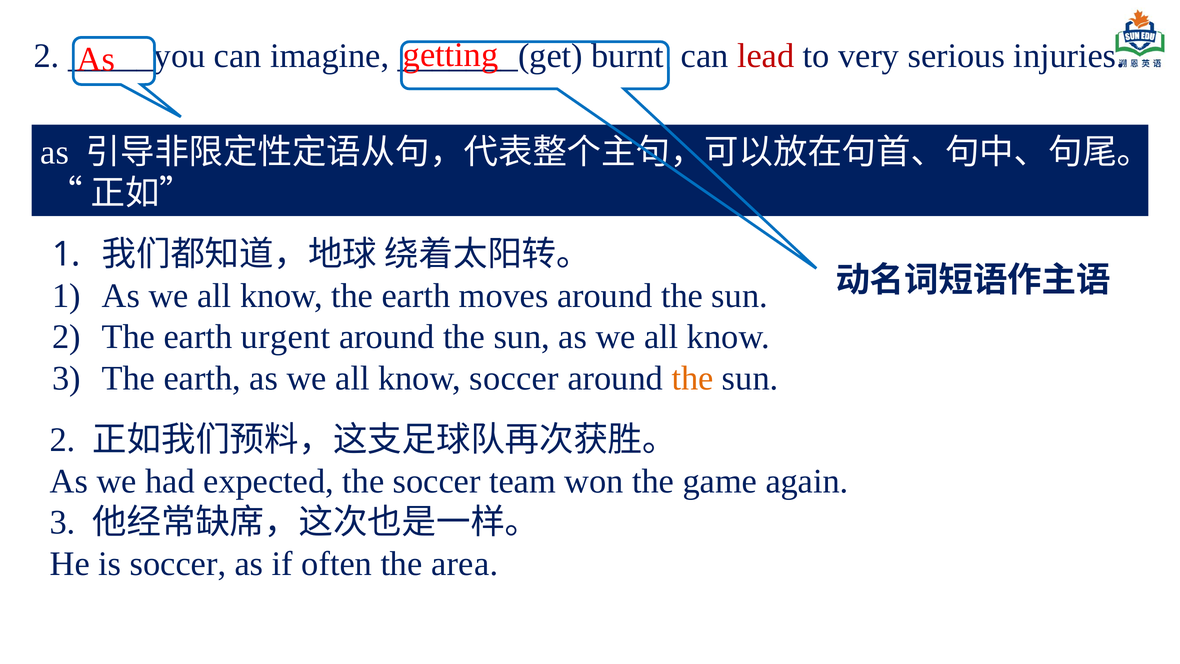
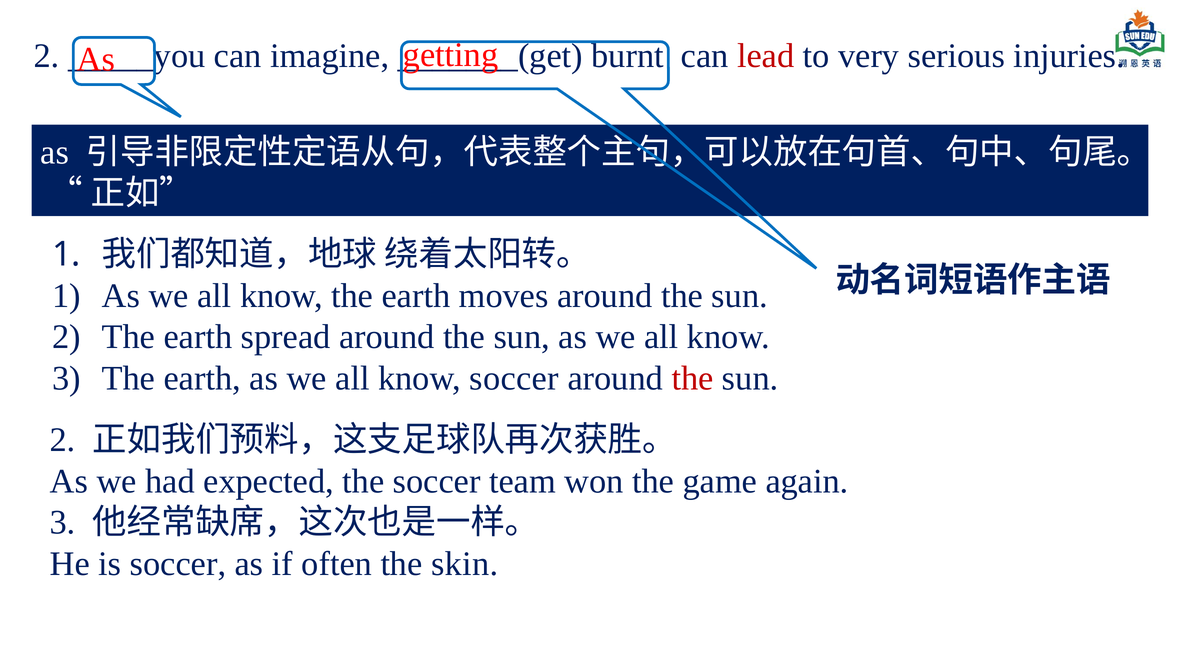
urgent: urgent -> spread
the at (692, 378) colour: orange -> red
area: area -> skin
